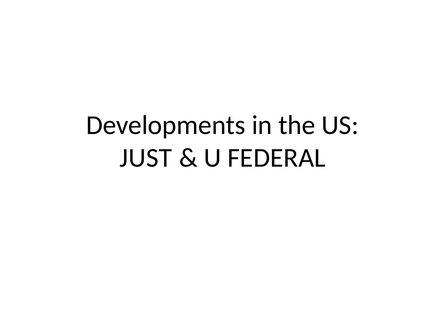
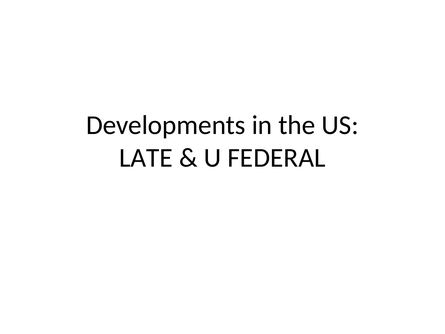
JUST: JUST -> LATE
